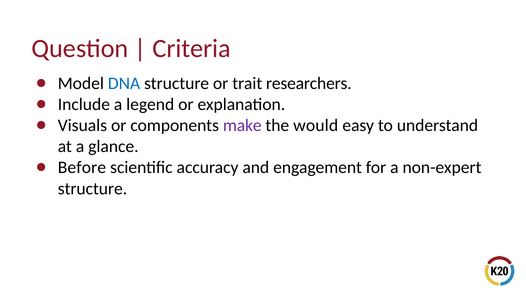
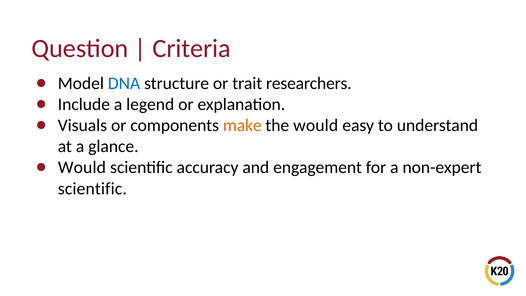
make colour: purple -> orange
Before at (82, 167): Before -> Would
structure at (92, 189): structure -> scientific
